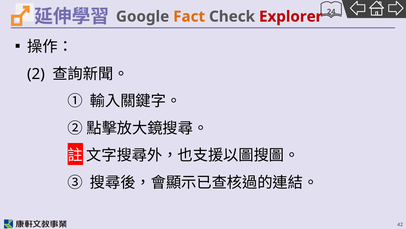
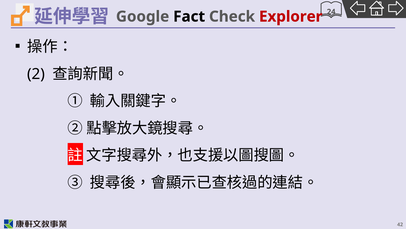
Fact colour: orange -> black
